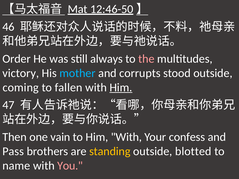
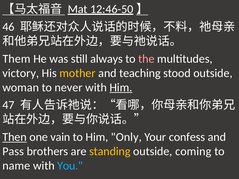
Order: Order -> Them
mother colour: light blue -> yellow
corrupts: corrupts -> teaching
coming: coming -> woman
fallen: fallen -> never
Then underline: none -> present
Him With: With -> Only
blotted: blotted -> coming
You colour: pink -> light blue
